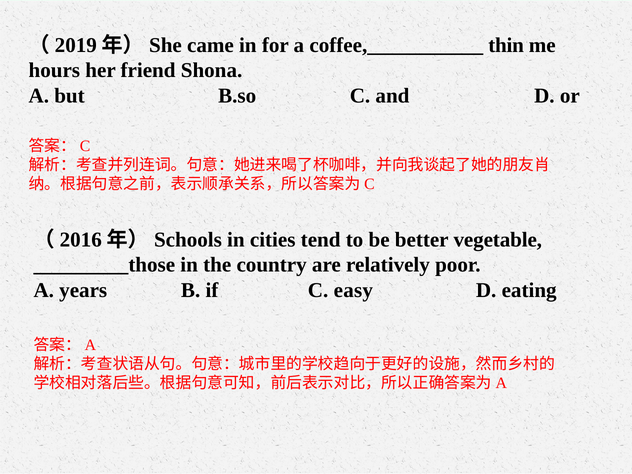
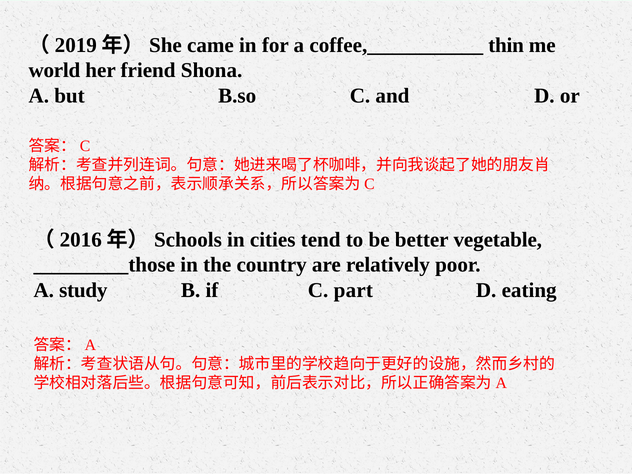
hours: hours -> world
years: years -> study
easy: easy -> part
